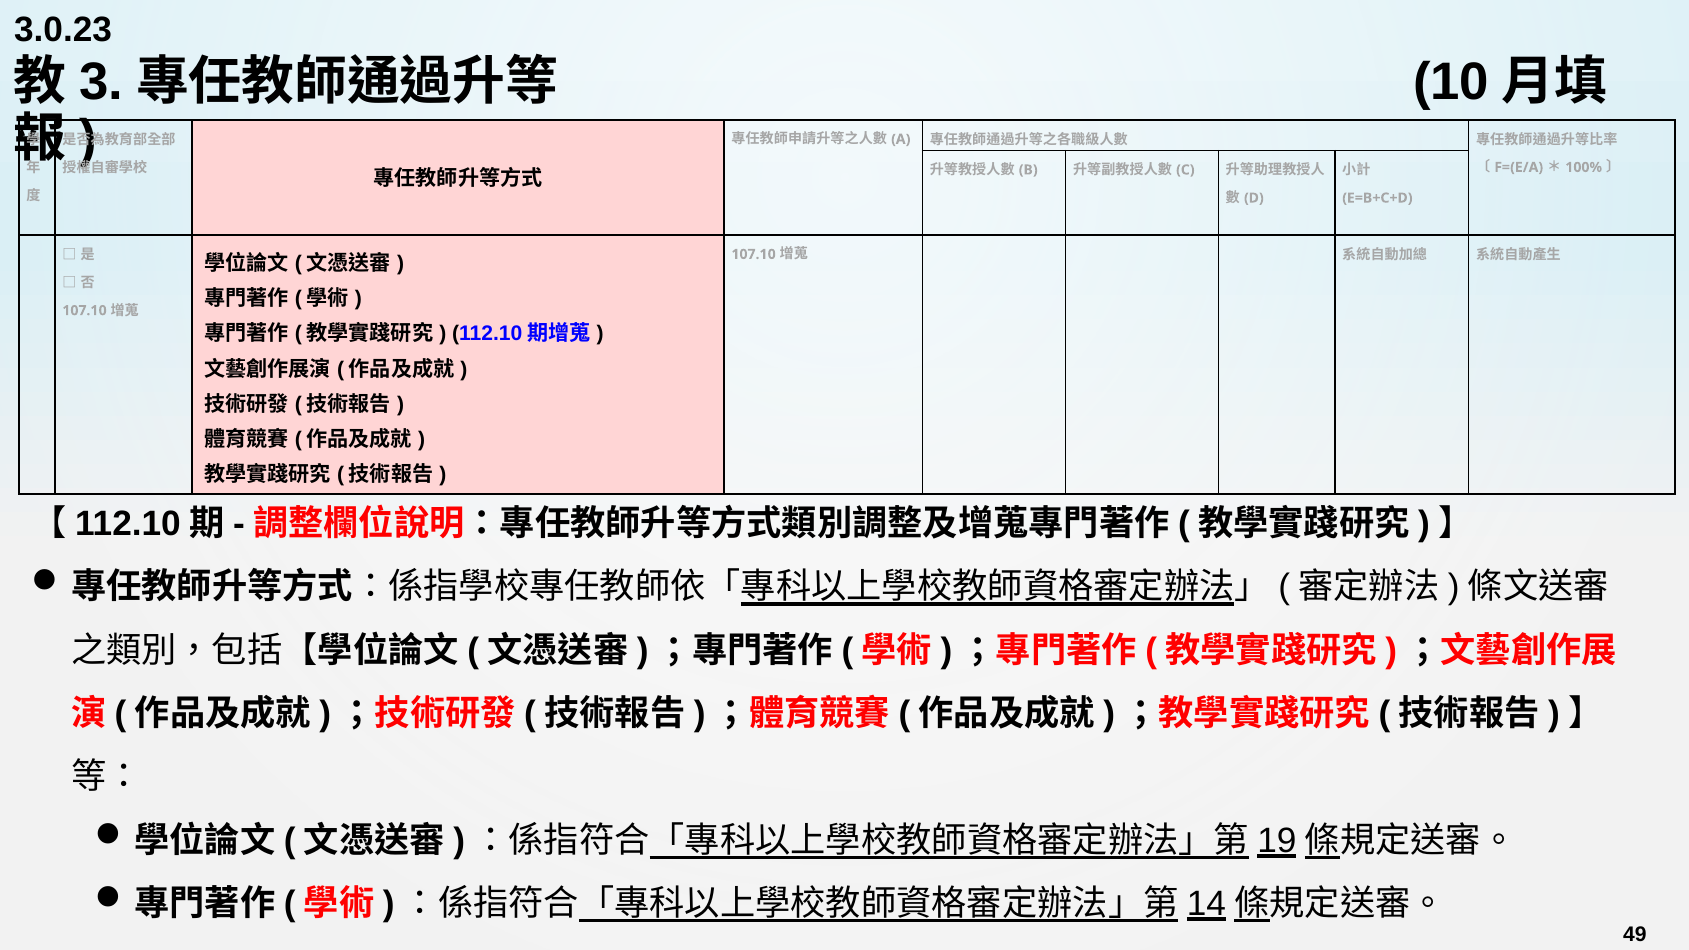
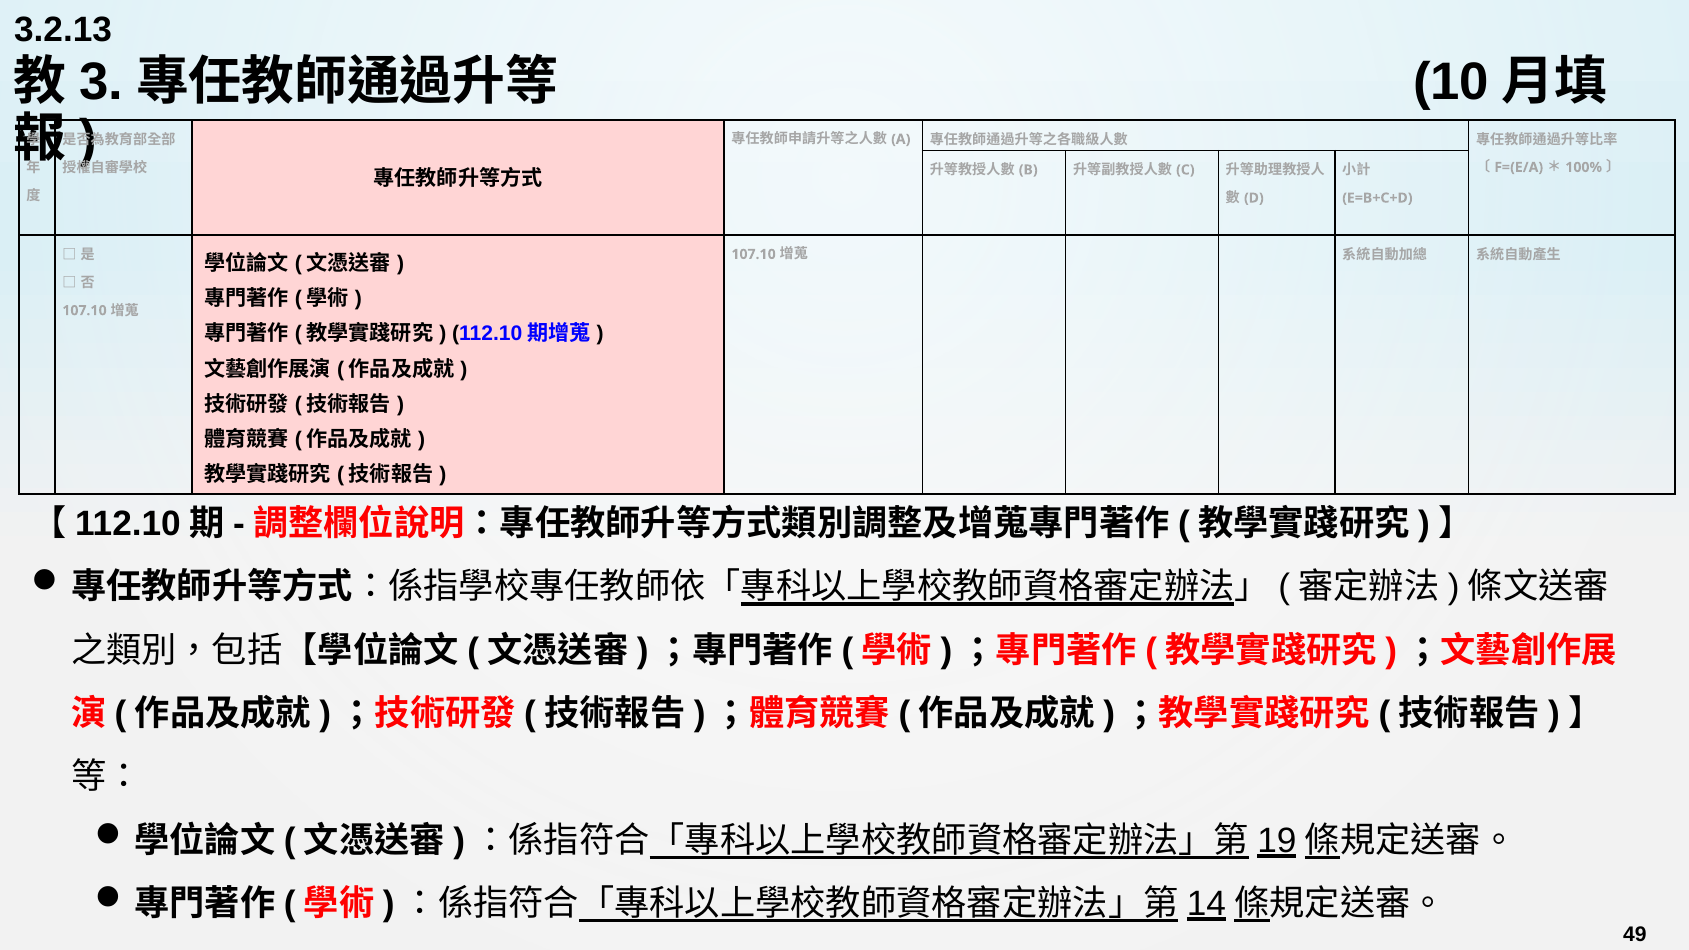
3.0.23: 3.0.23 -> 3.2.13
